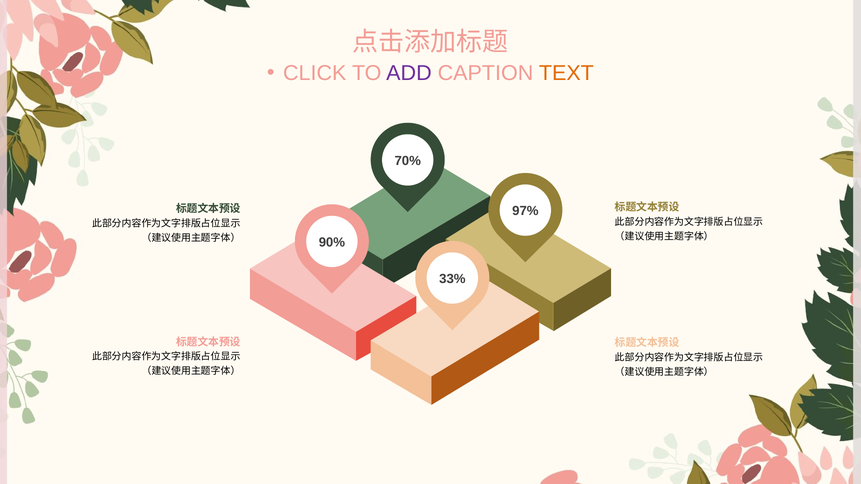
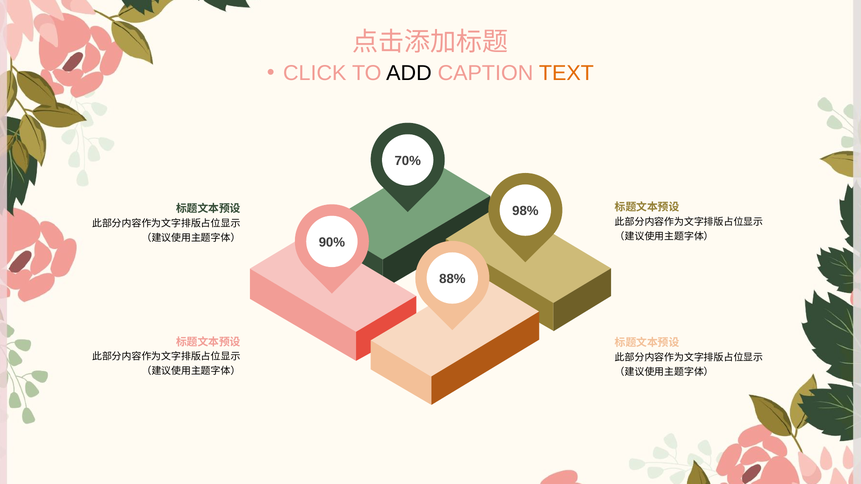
ADD colour: purple -> black
97%: 97% -> 98%
33%: 33% -> 88%
